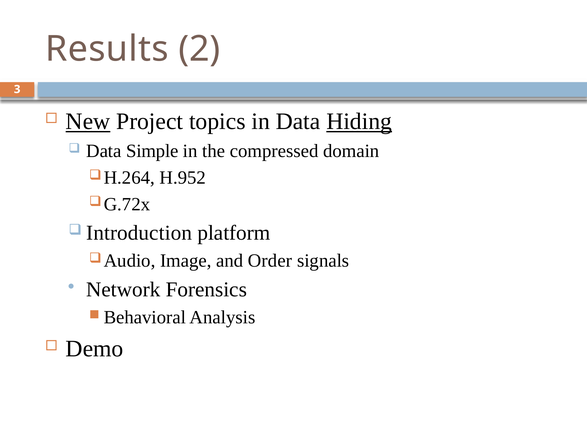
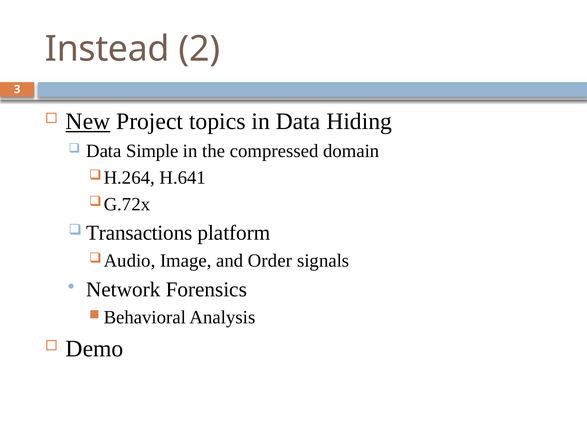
Results: Results -> Instead
Hiding underline: present -> none
H.952: H.952 -> H.641
Introduction: Introduction -> Transactions
